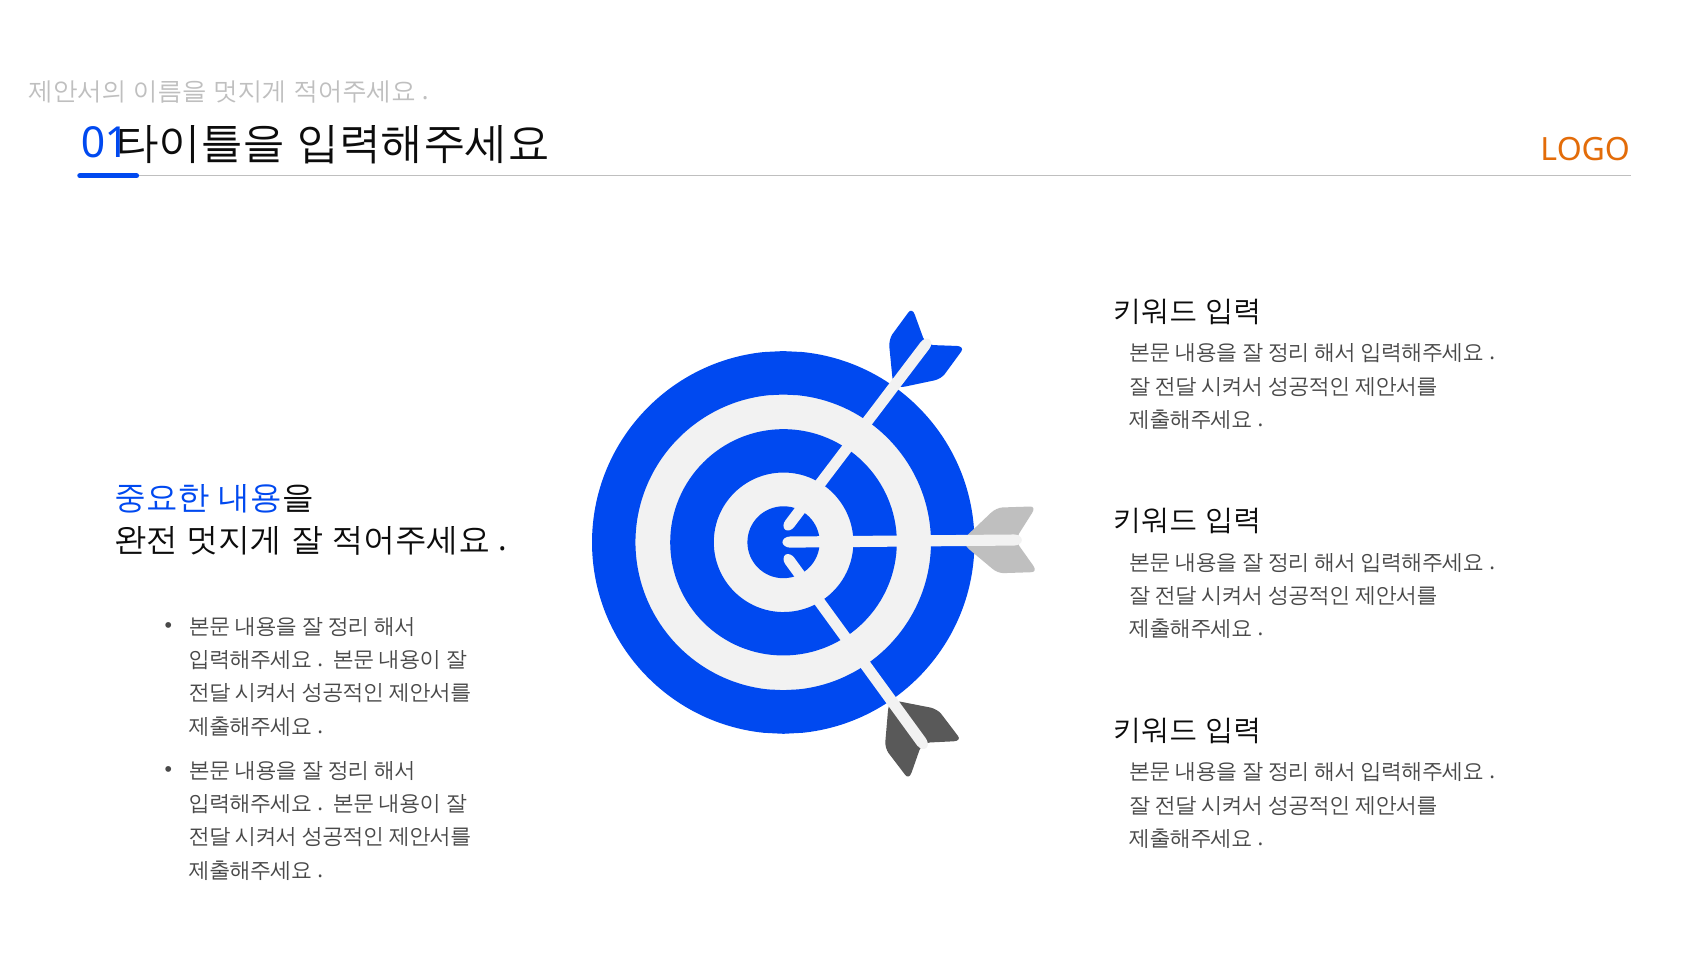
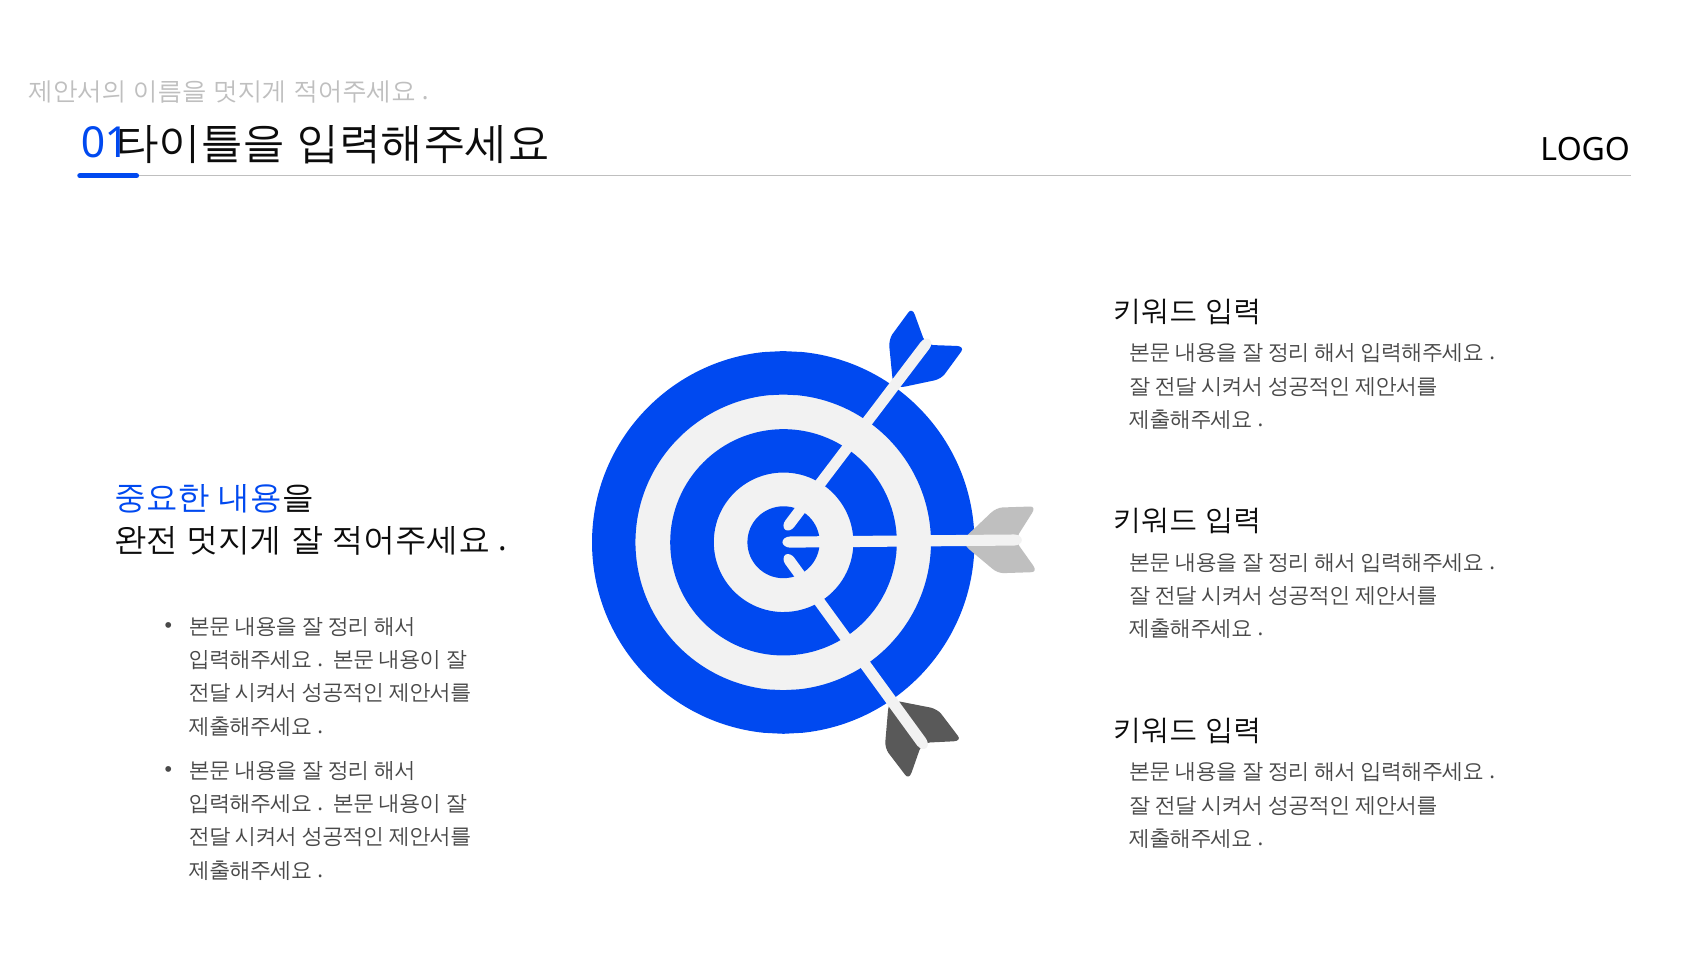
LOGO colour: orange -> black
